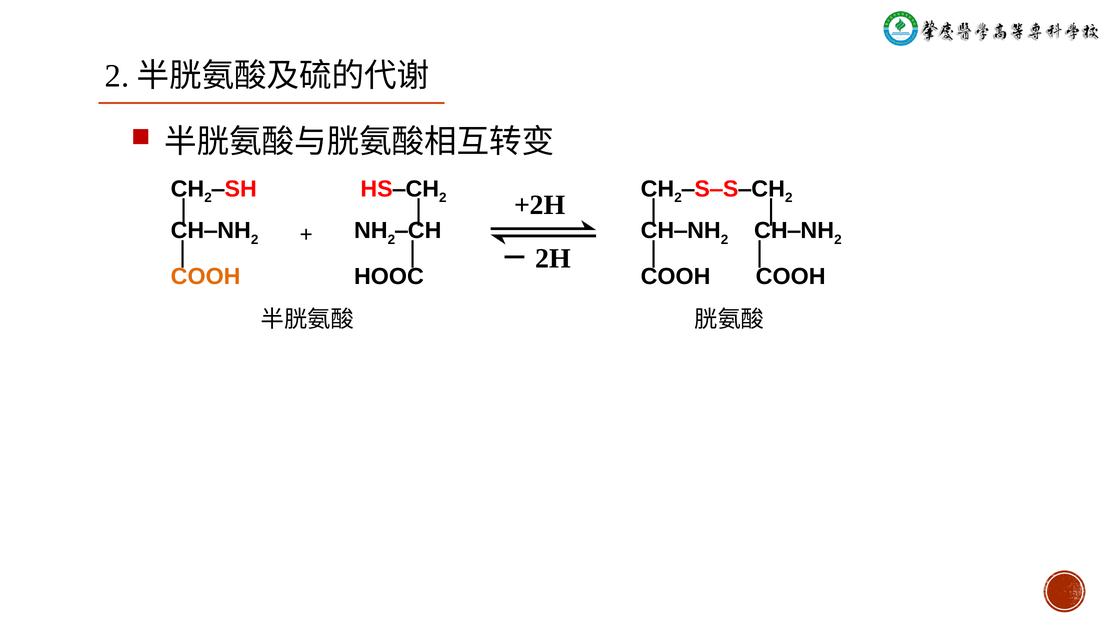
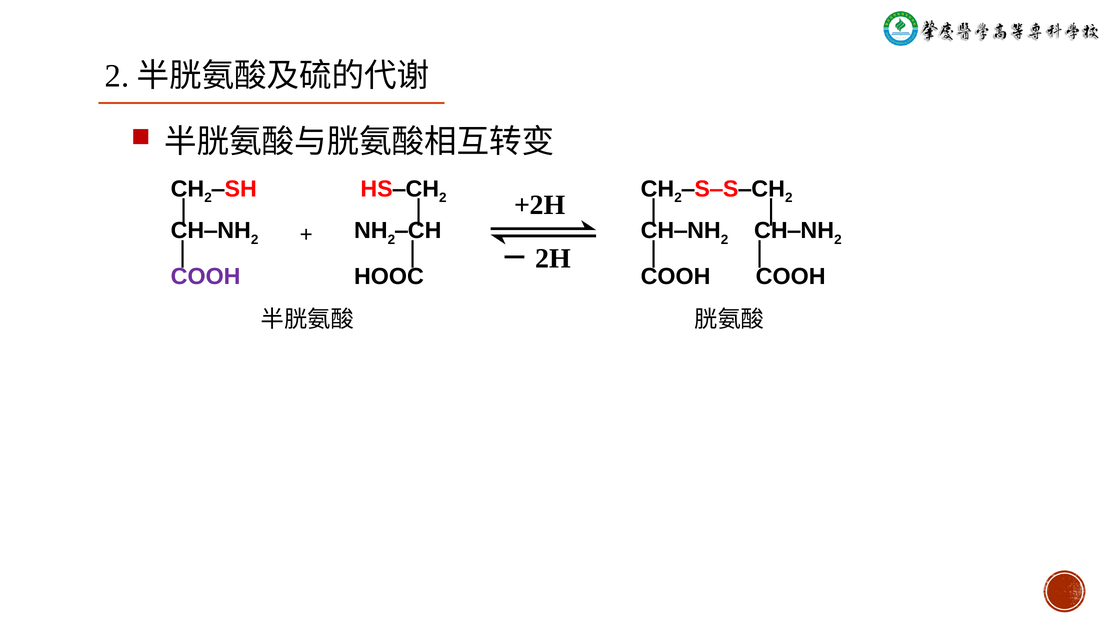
COOH at (206, 276) colour: orange -> purple
